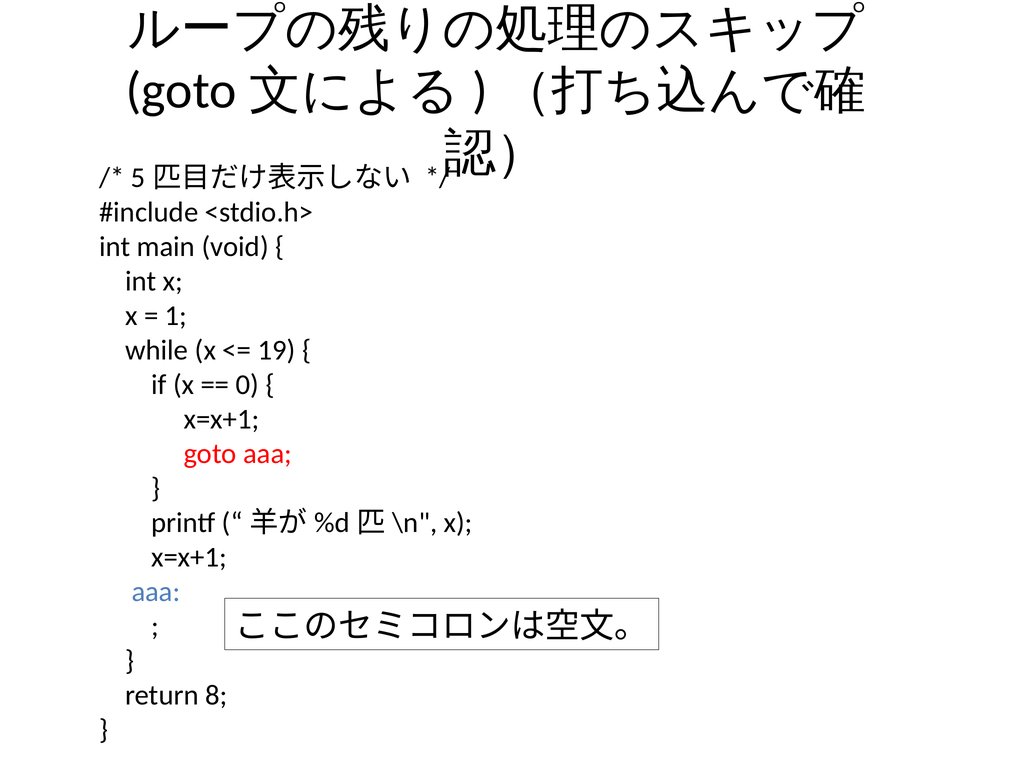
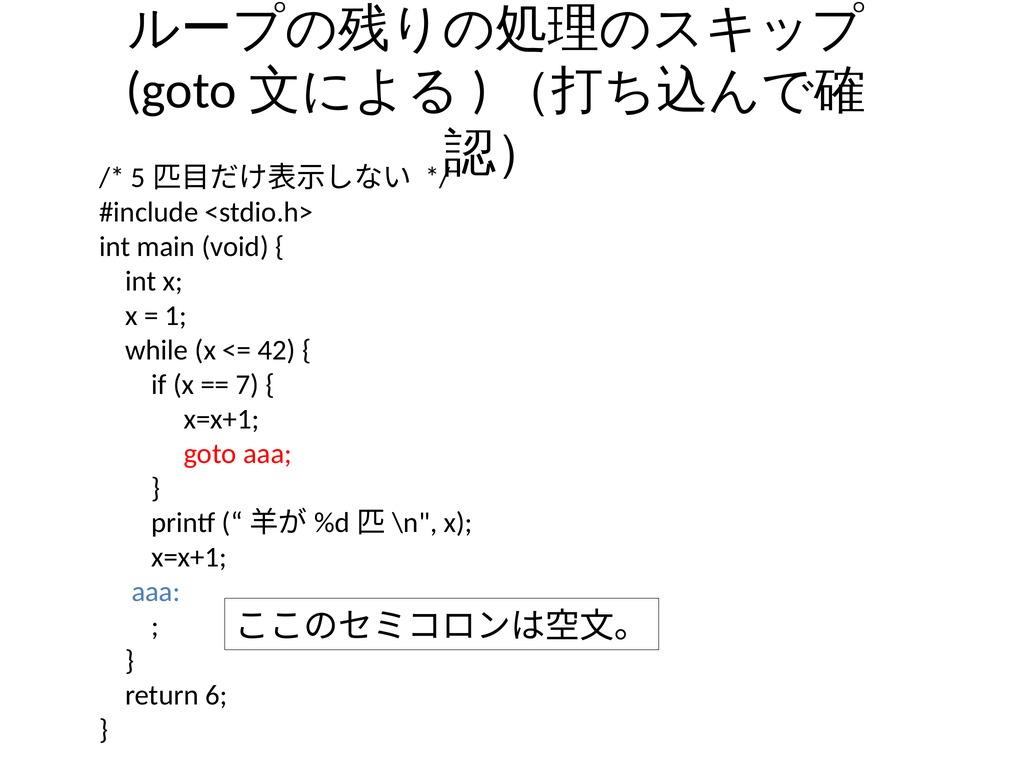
19: 19 -> 42
0: 0 -> 7
8: 8 -> 6
